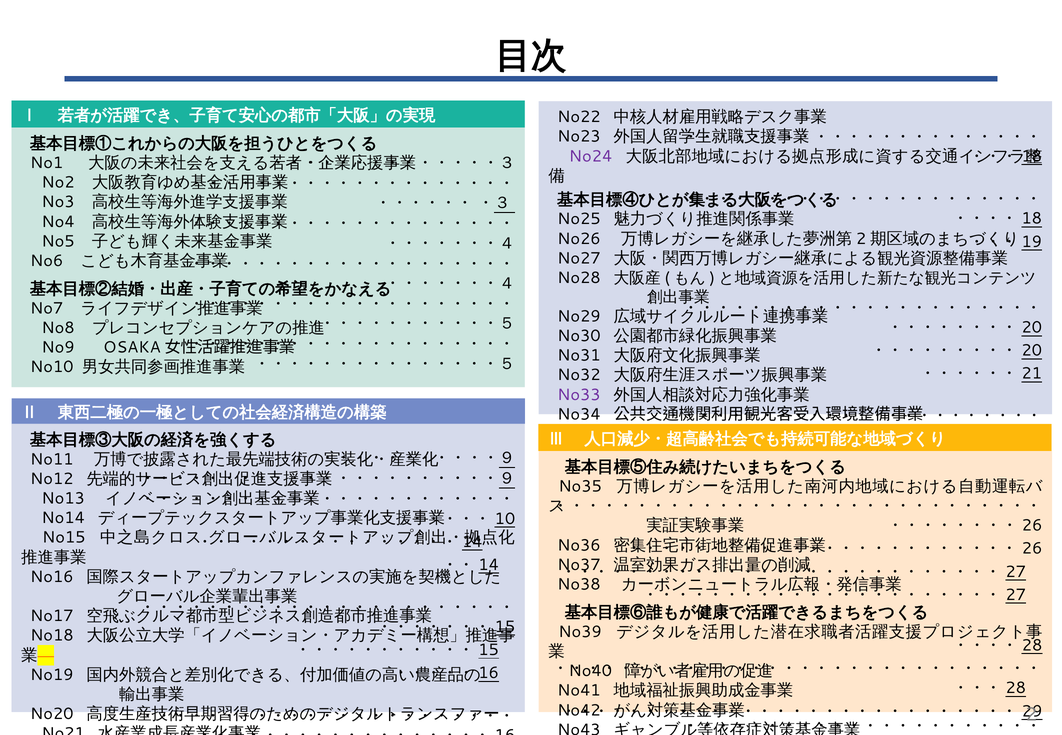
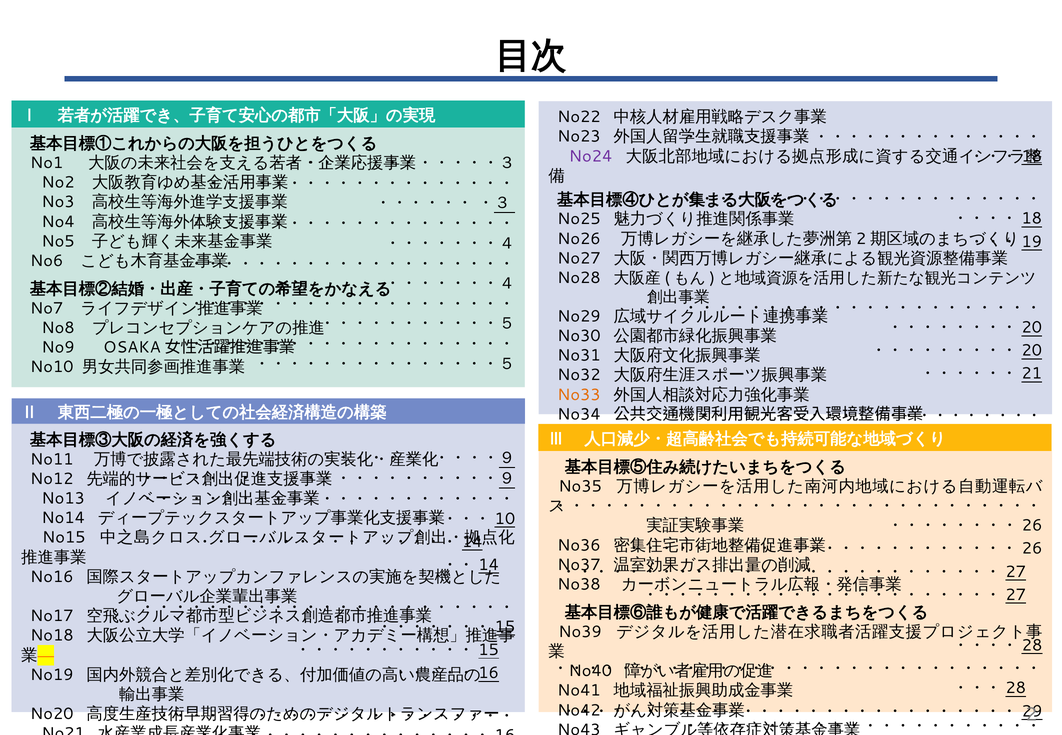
No33 colour: purple -> orange
